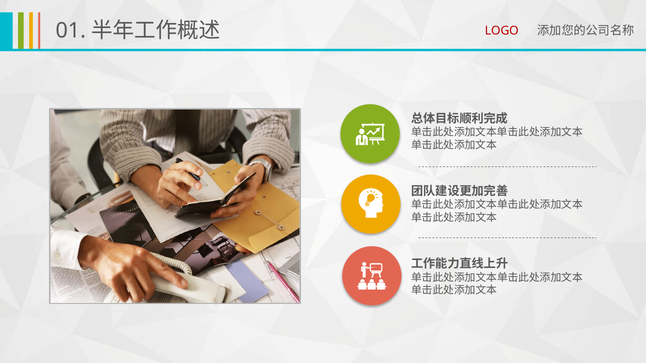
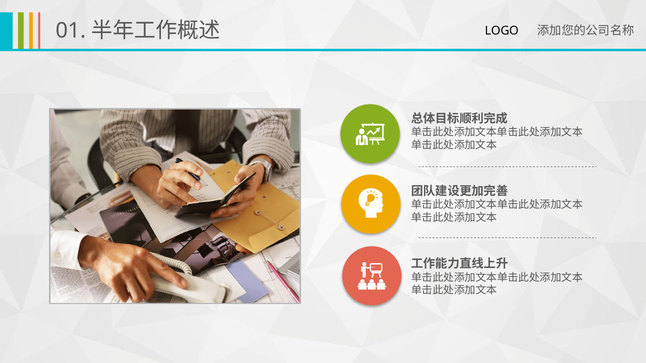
LOGO colour: red -> black
